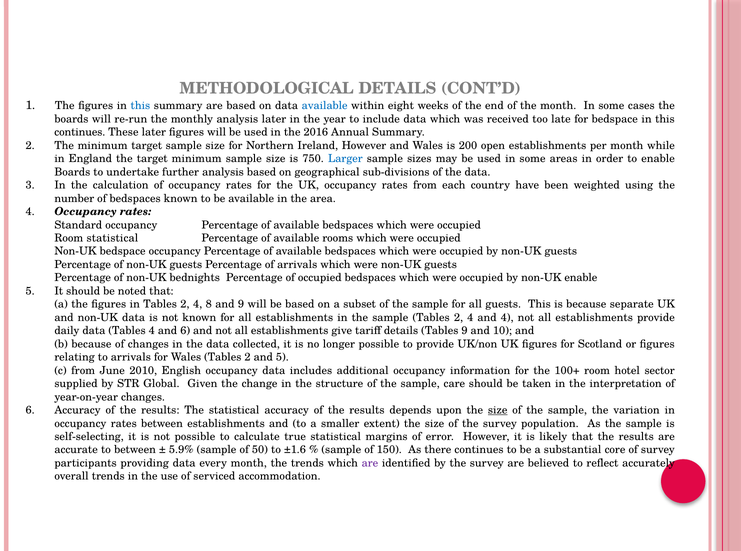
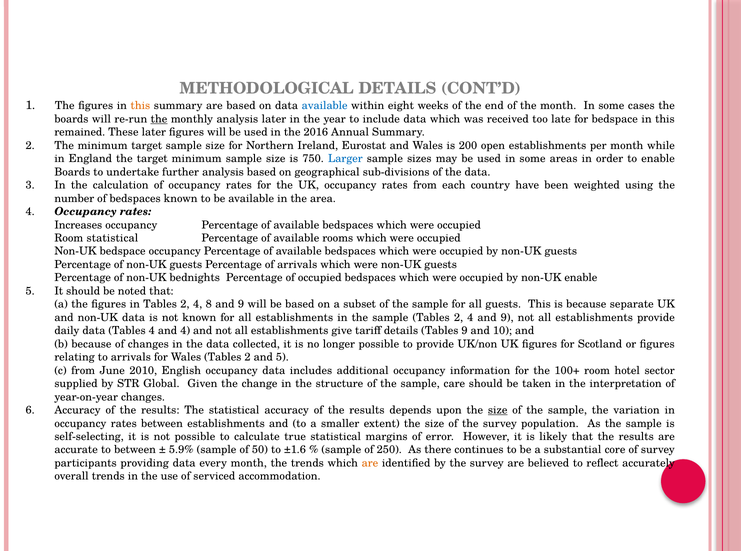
this at (140, 106) colour: blue -> orange
the at (159, 119) underline: none -> present
continues at (80, 132): continues -> remained
Ireland However: However -> Eurostat
Standard: Standard -> Increases
4 and 4: 4 -> 9
and 6: 6 -> 4
150: 150 -> 250
are at (370, 463) colour: purple -> orange
